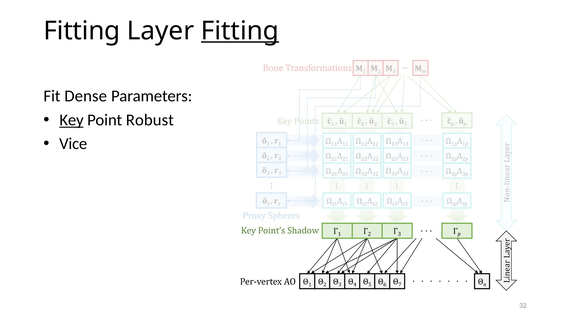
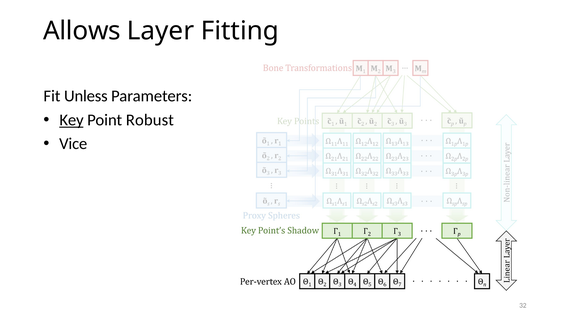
Fitting at (82, 31): Fitting -> Allows
Fitting at (240, 31) underline: present -> none
Dense: Dense -> Unless
